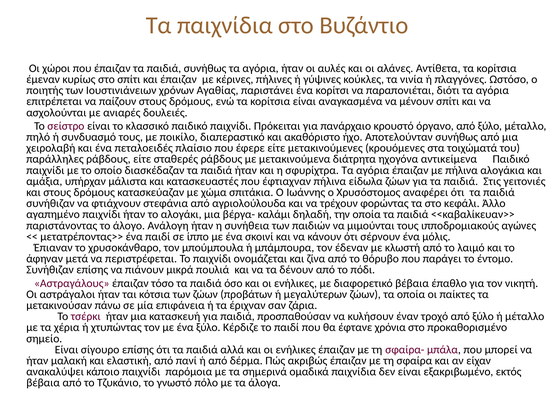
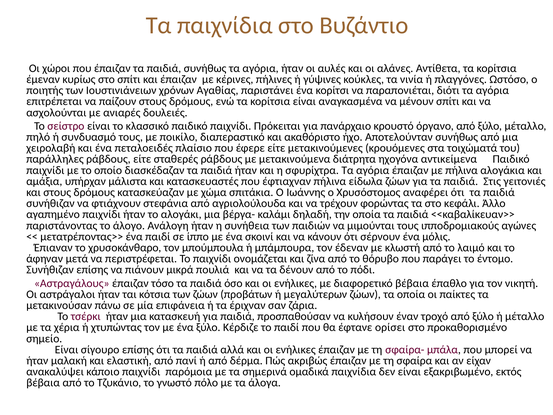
χρόνια: χρόνια -> ορίσει
